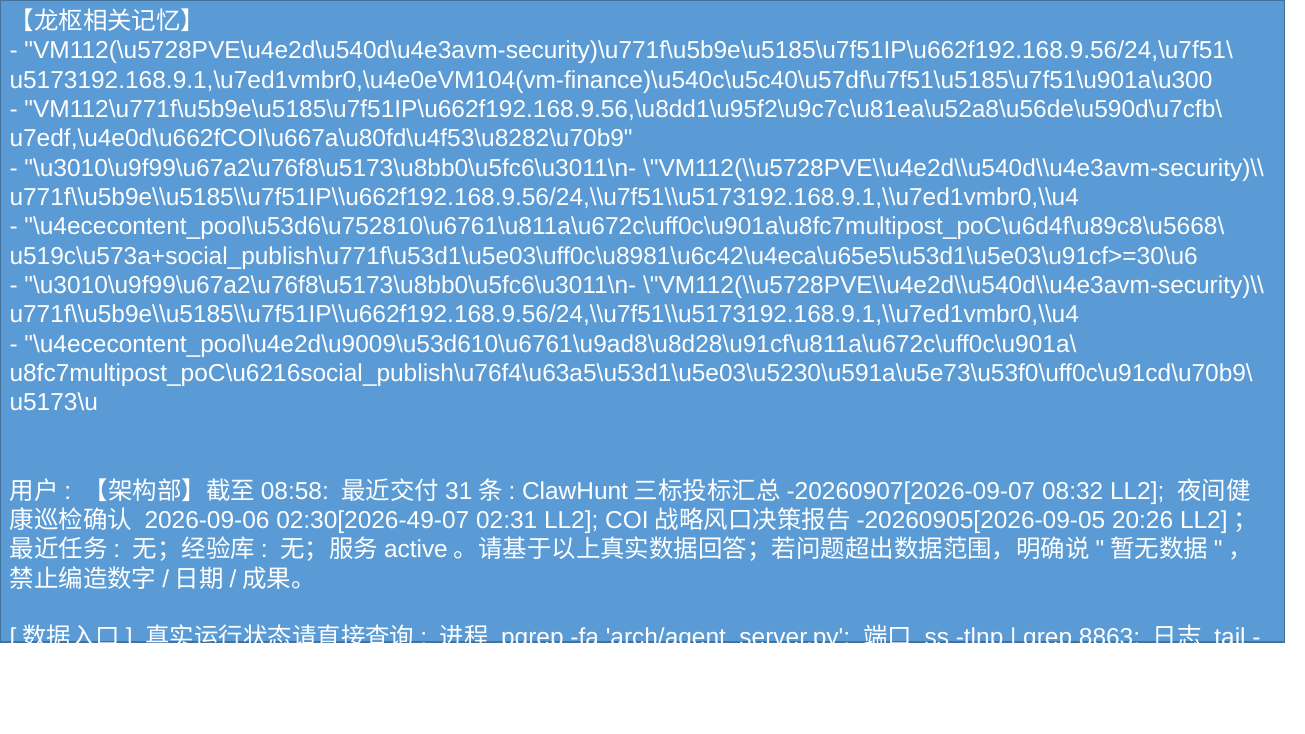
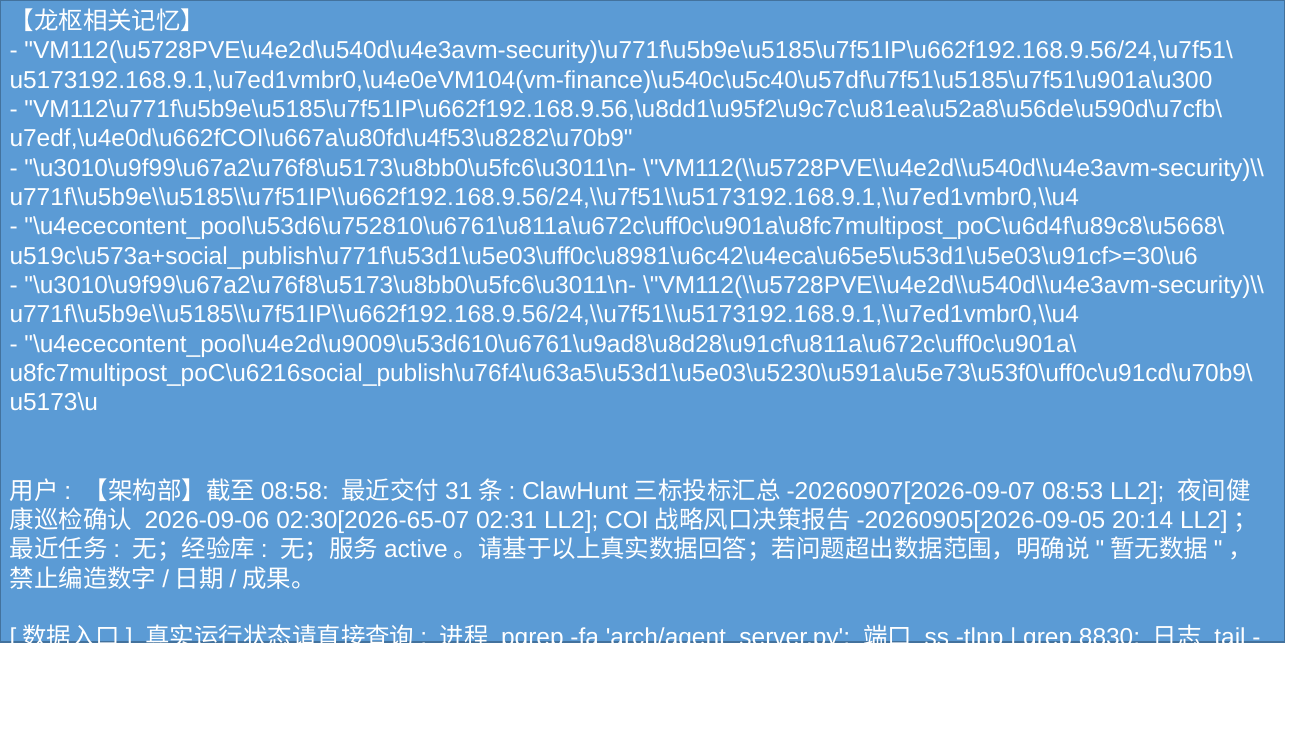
08:32: 08:32 -> 08:53
02:30[2026-49-07: 02:30[2026-49-07 -> 02:30[2026-65-07
20:26: 20:26 -> 20:14
8863: 8863 -> 8830
